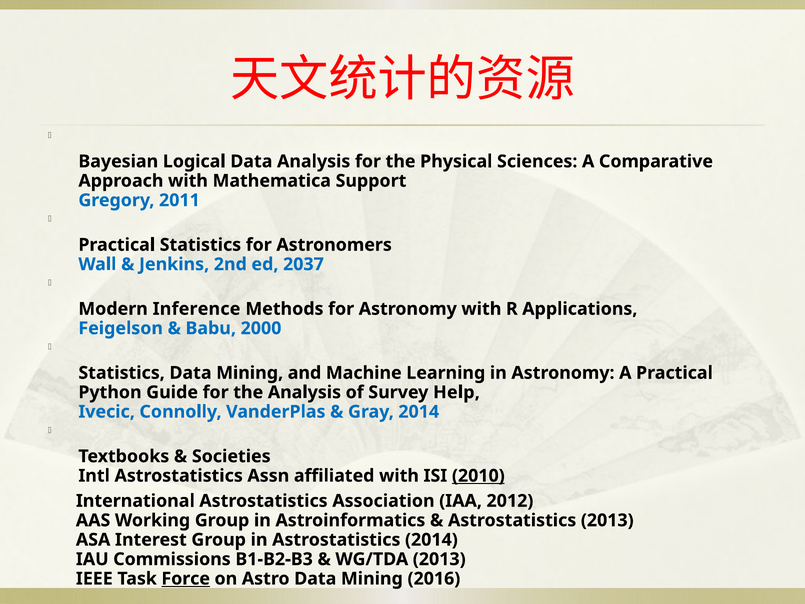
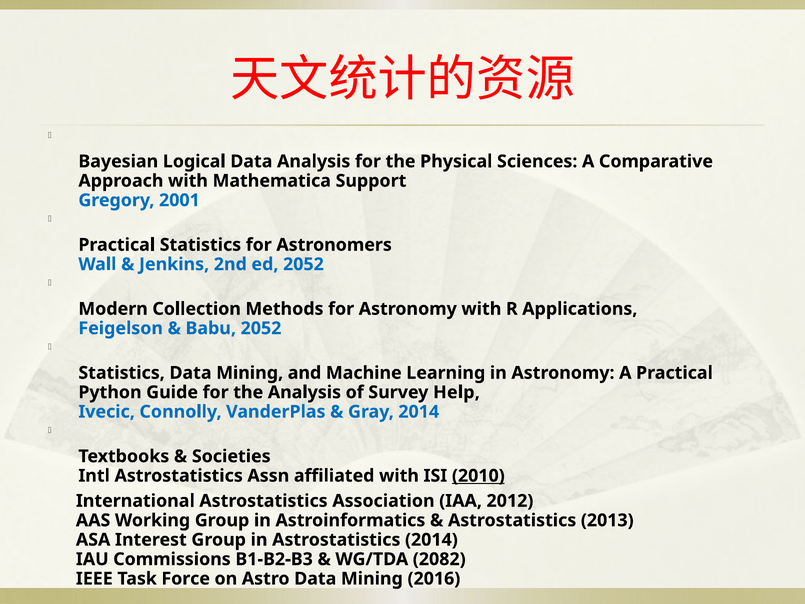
2011: 2011 -> 2001
ed 2037: 2037 -> 2052
Inference: Inference -> Collection
Babu 2000: 2000 -> 2052
WG/TDA 2013: 2013 -> 2082
Force underline: present -> none
